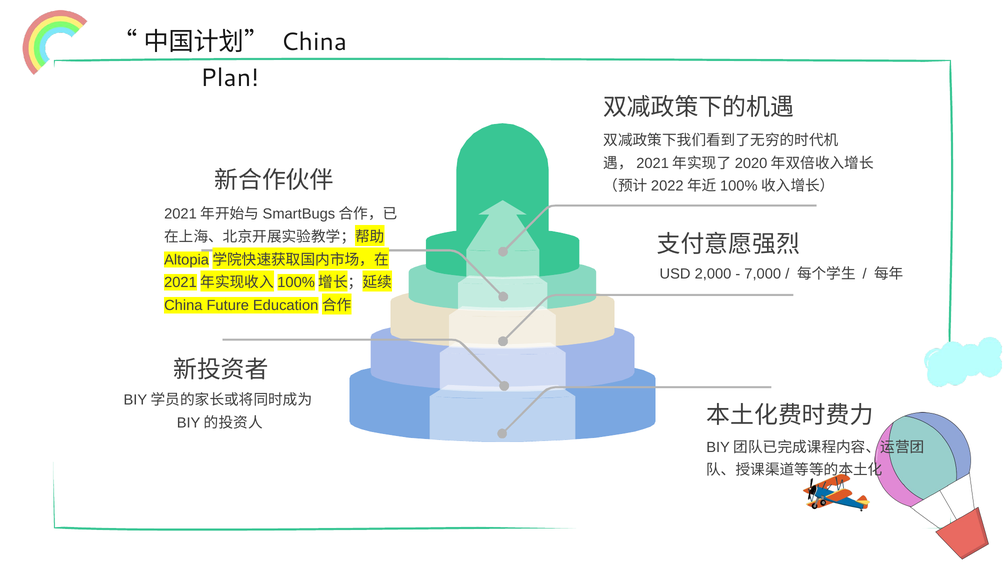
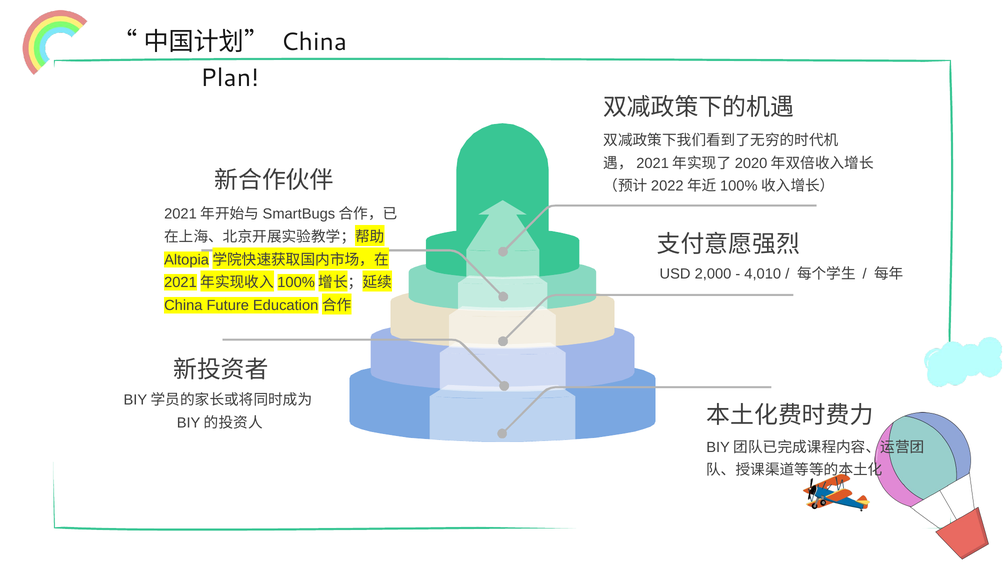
7,000: 7,000 -> 4,010
